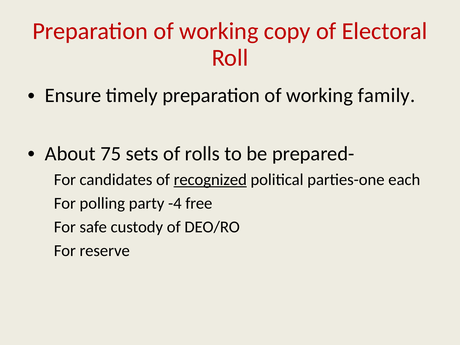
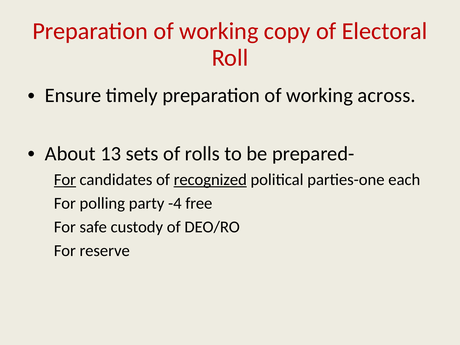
family: family -> across
75: 75 -> 13
For at (65, 180) underline: none -> present
